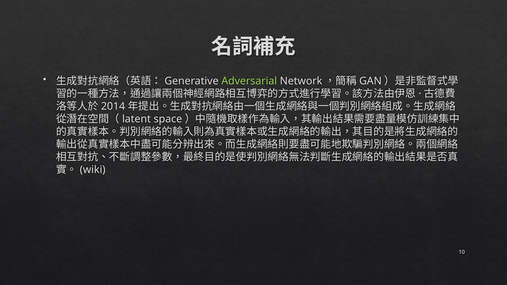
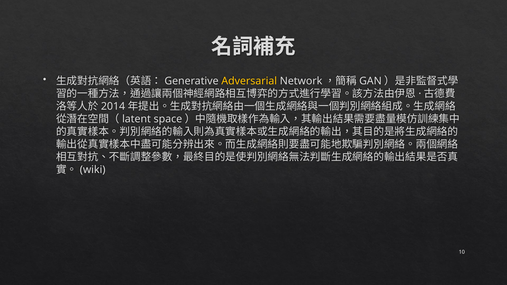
Adversarial colour: light green -> yellow
